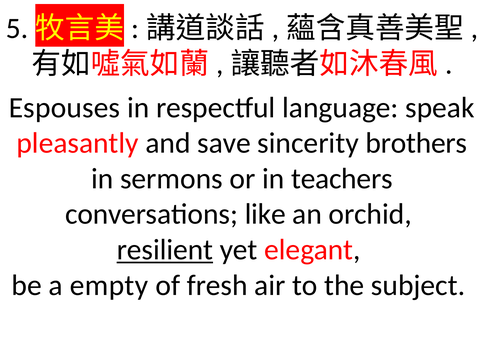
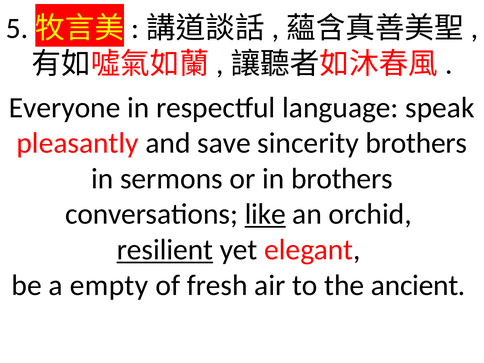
Espouses: Espouses -> Everyone
in teachers: teachers -> brothers
like underline: none -> present
subject: subject -> ancient
